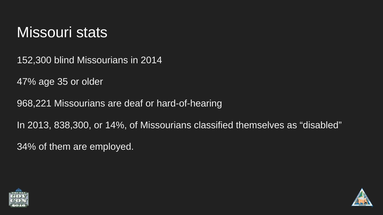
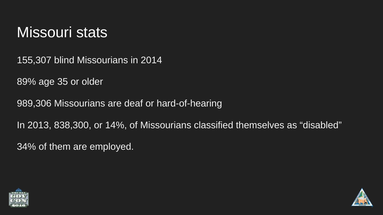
152,300: 152,300 -> 155,307
47%: 47% -> 89%
968,221: 968,221 -> 989,306
